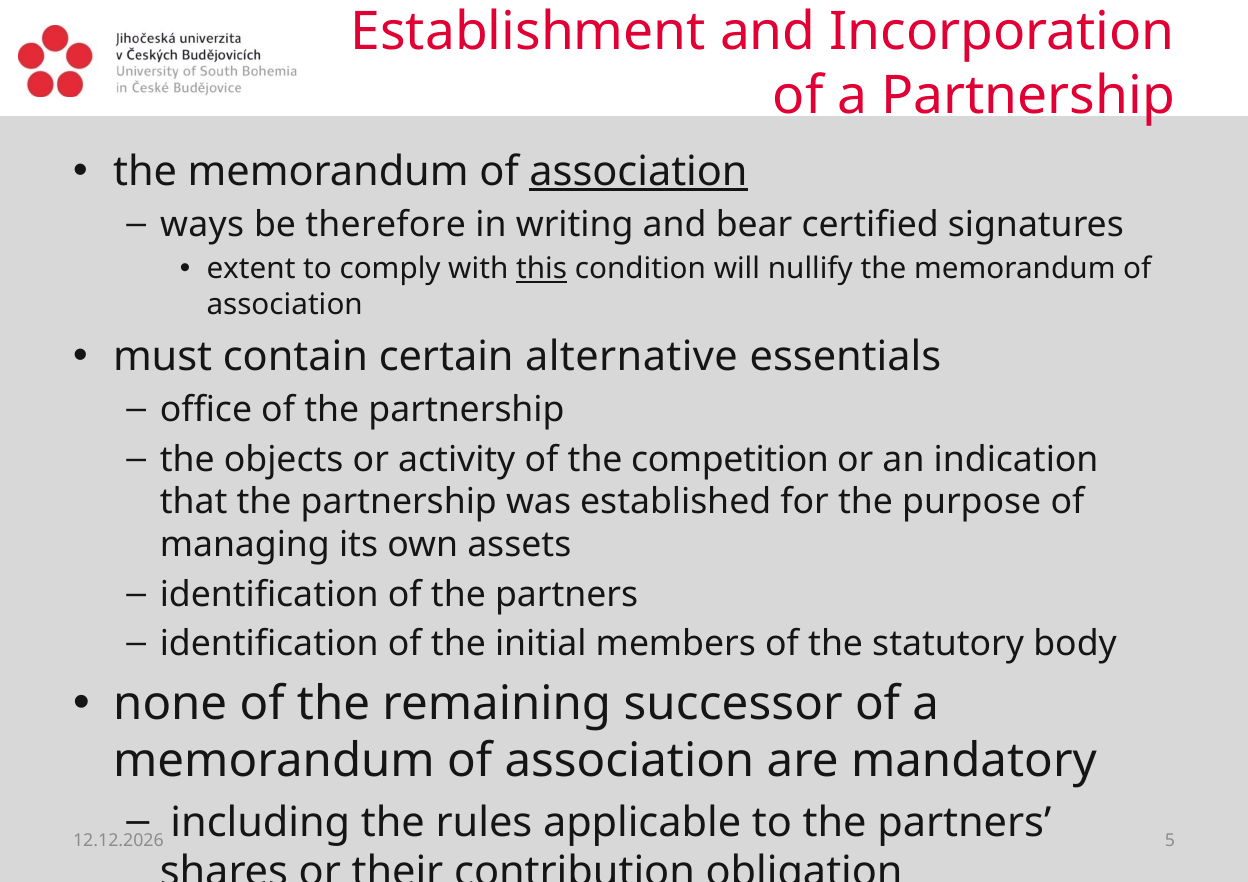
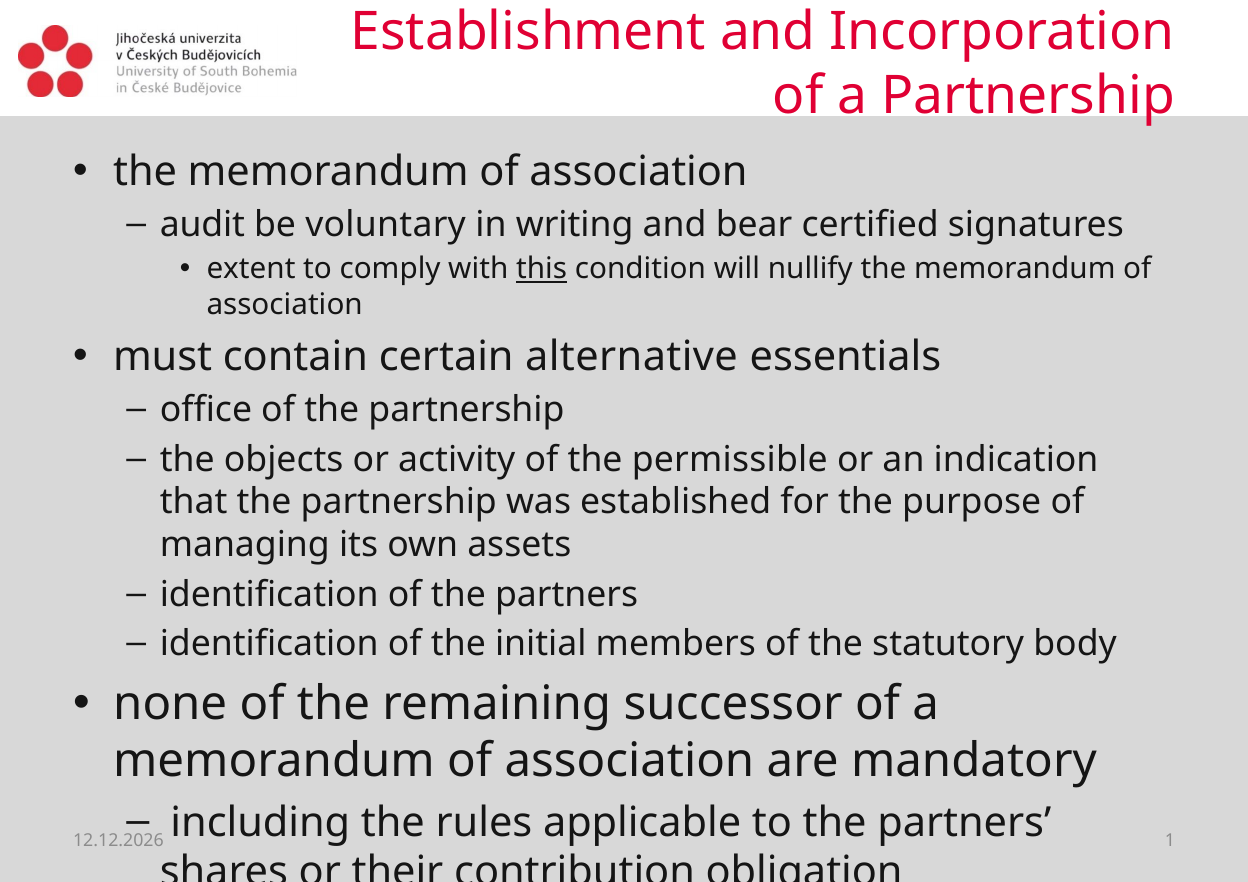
association at (639, 172) underline: present -> none
ways: ways -> audit
therefore: therefore -> voluntary
competition: competition -> permissible
5: 5 -> 1
